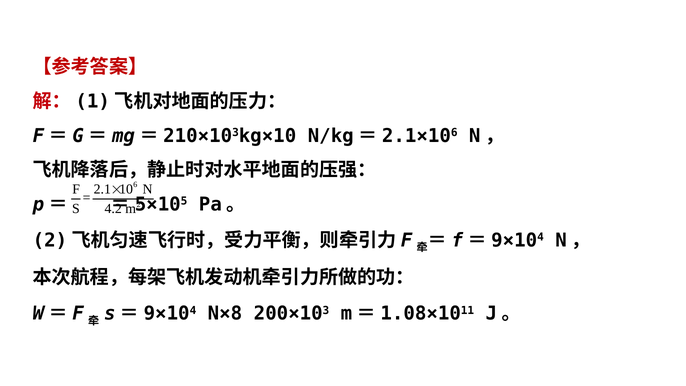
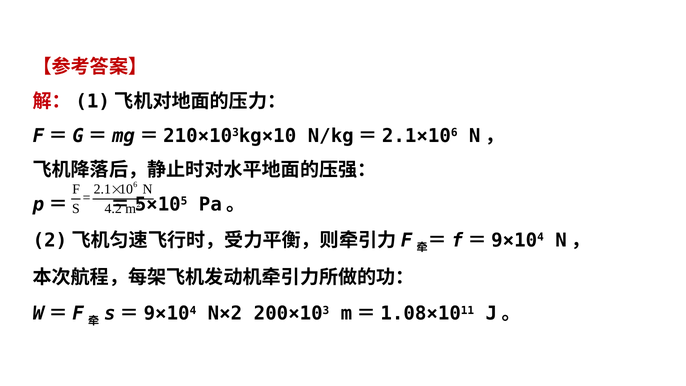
N×8: N×8 -> N×2
